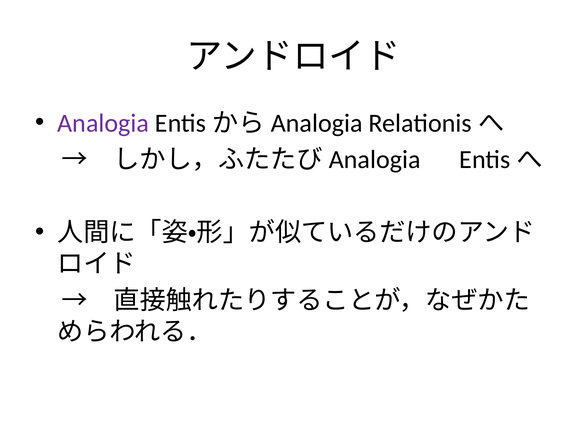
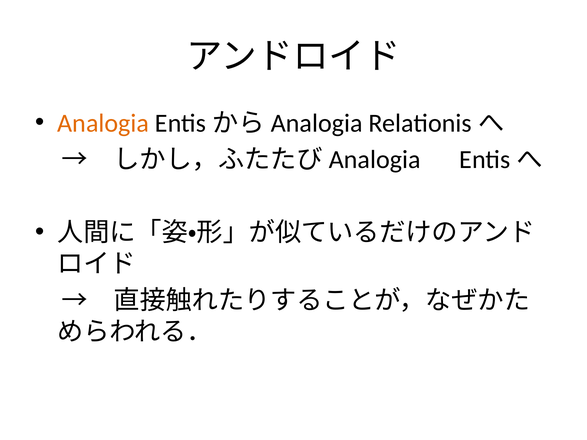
Analogia colour: purple -> orange
